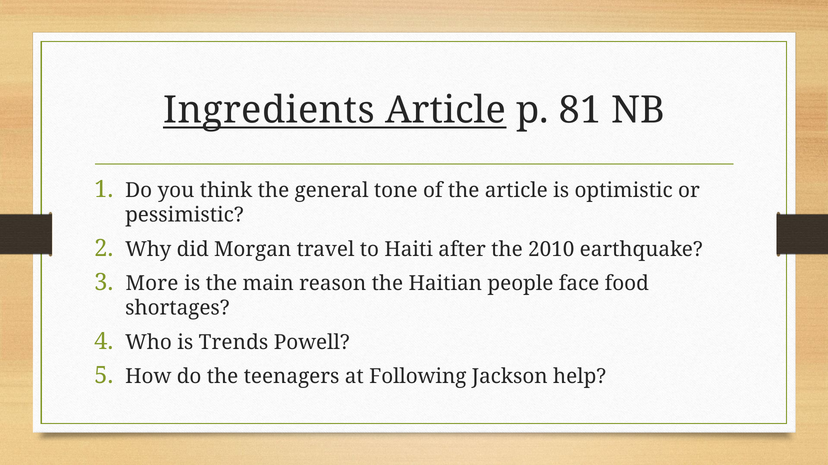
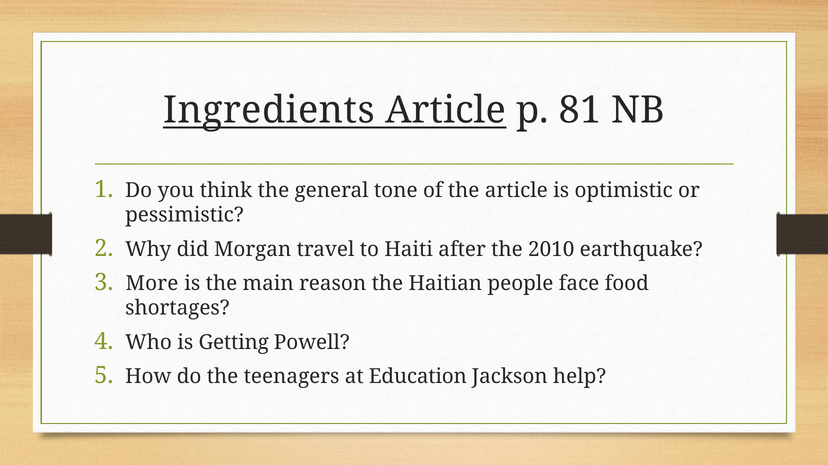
Trends: Trends -> Getting
Following: Following -> Education
